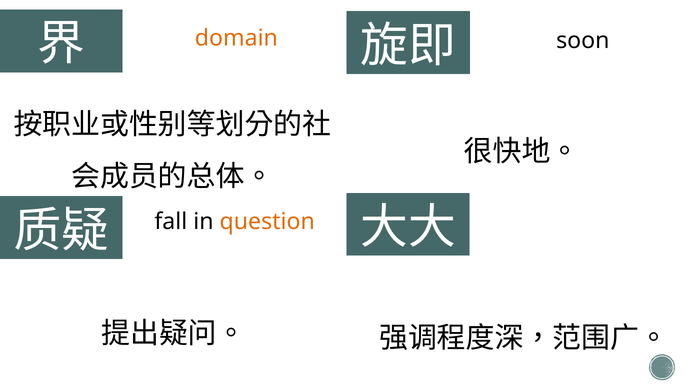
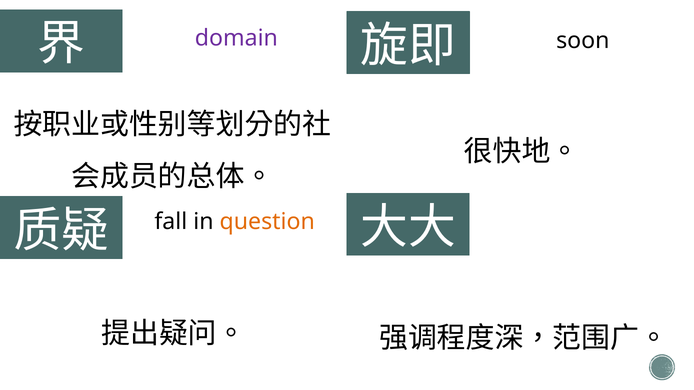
domain colour: orange -> purple
